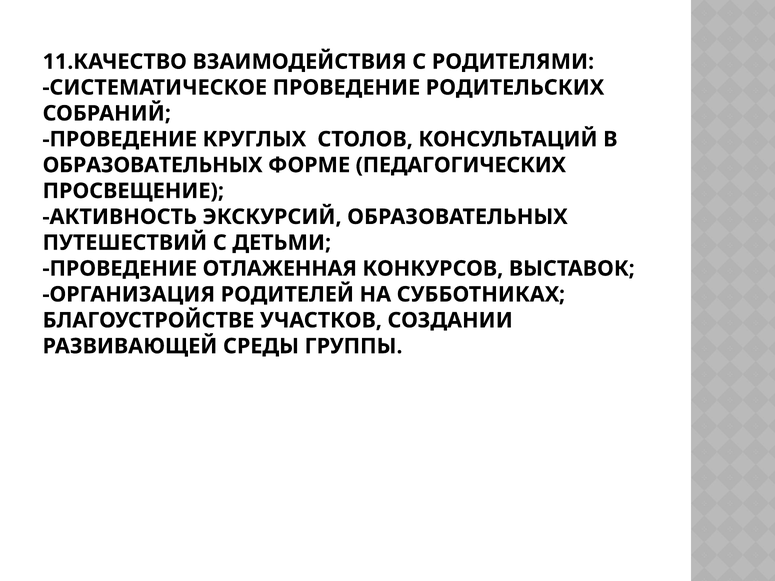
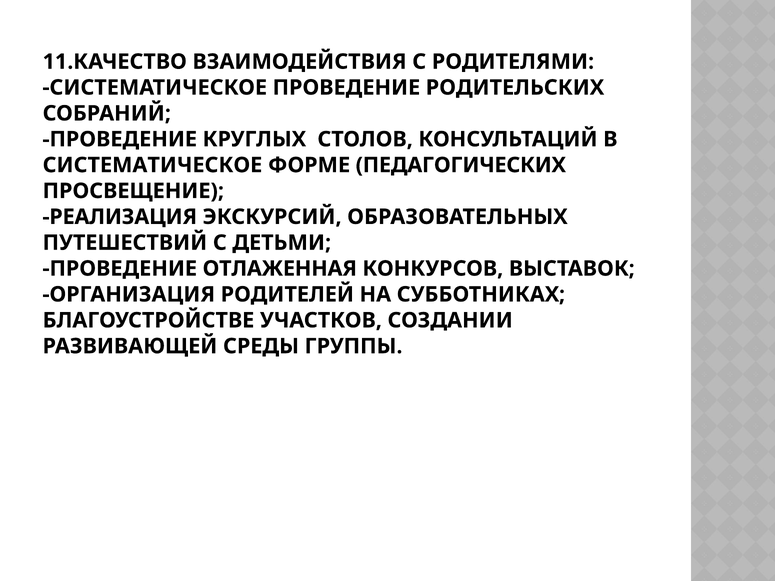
ОБРАЗОВАТЕЛЬНЫХ at (153, 165): ОБРАЗОВАТЕЛЬНЫХ -> СИСТЕМАТИЧЕСКОЕ
АКТИВНОСТЬ: АКТИВНОСТЬ -> РЕАЛИЗАЦИЯ
